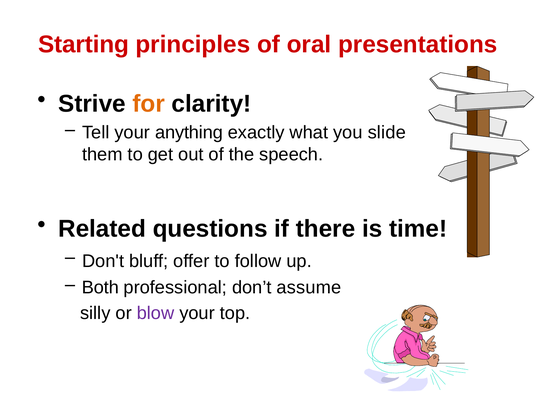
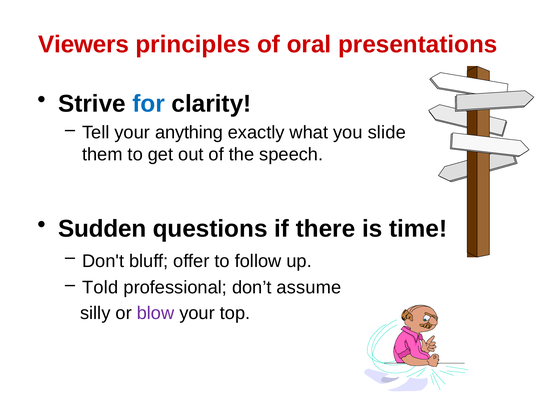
Starting: Starting -> Viewers
for colour: orange -> blue
Related: Related -> Sudden
Both: Both -> Told
